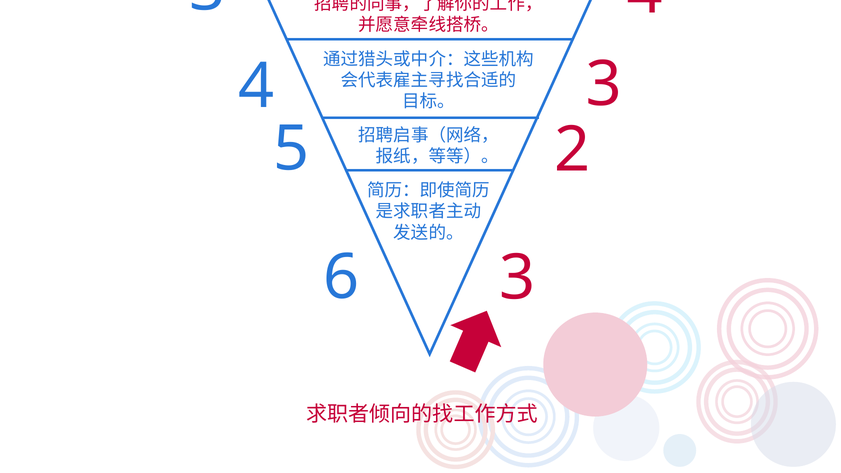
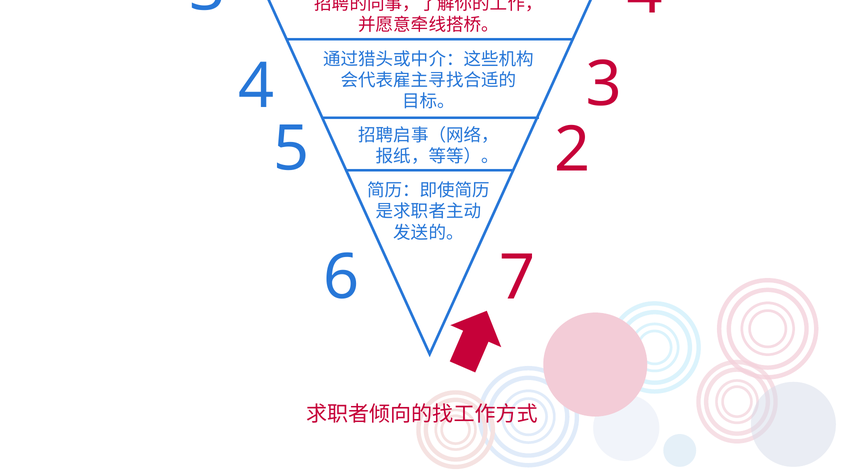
6 3: 3 -> 7
